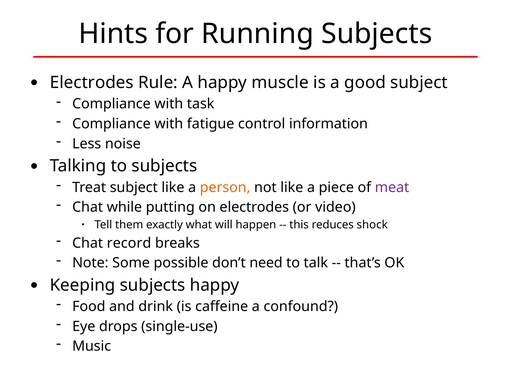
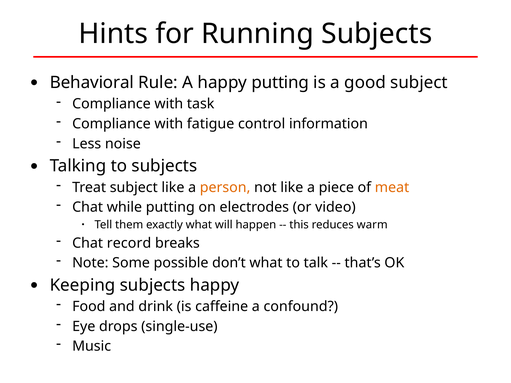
Electrodes at (92, 83): Electrodes -> Behavioral
happy muscle: muscle -> putting
meat colour: purple -> orange
shock: shock -> warm
don’t need: need -> what
